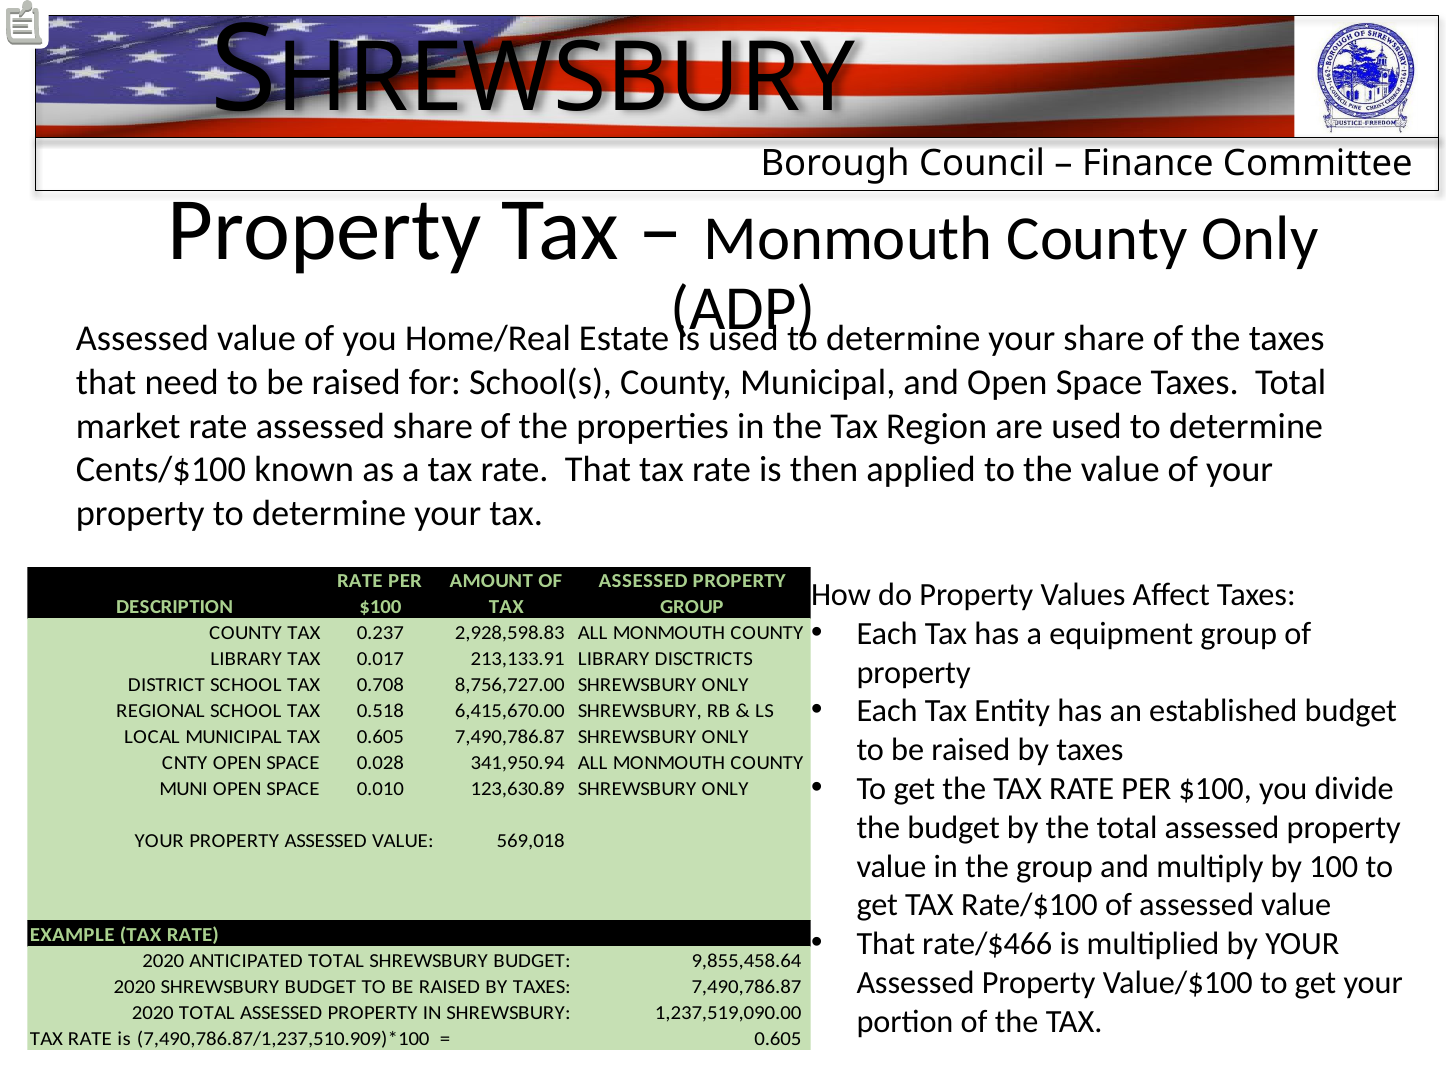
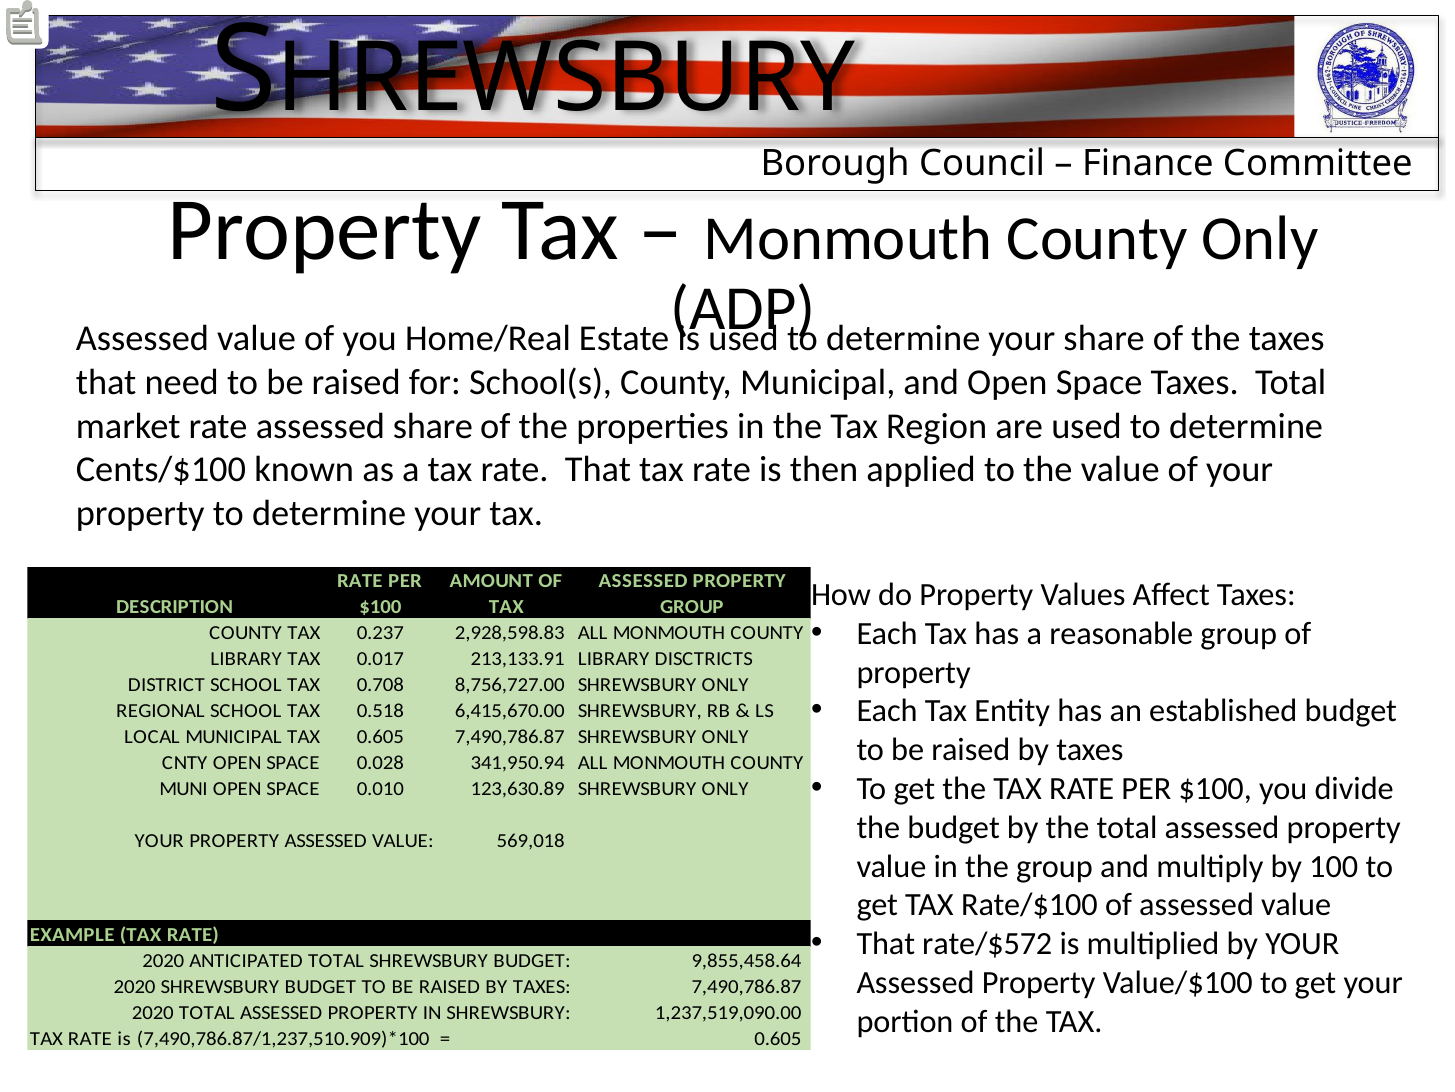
equipment: equipment -> reasonable
rate/$466: rate/$466 -> rate/$572
